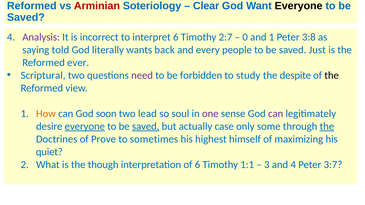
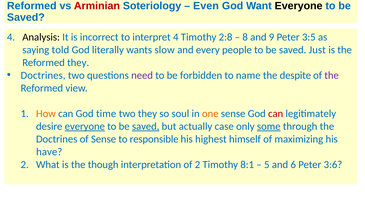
Clear: Clear -> Even
Analysis colour: purple -> black
interpret 6: 6 -> 4
2:7: 2:7 -> 2:8
0: 0 -> 8
and 1: 1 -> 9
3:8: 3:8 -> 3:5
back: back -> slow
Reformed ever: ever -> they
Scriptural at (43, 75): Scriptural -> Doctrines
study: study -> name
the at (332, 75) colour: black -> purple
soon: soon -> time
two lead: lead -> they
one colour: purple -> orange
can at (276, 114) colour: purple -> red
some underline: none -> present
the at (327, 127) underline: present -> none
of Prove: Prove -> Sense
sometimes: sometimes -> responsible
quiet: quiet -> have
of 6: 6 -> 2
1:1: 1:1 -> 8:1
3: 3 -> 5
and 4: 4 -> 6
3:7: 3:7 -> 3:6
